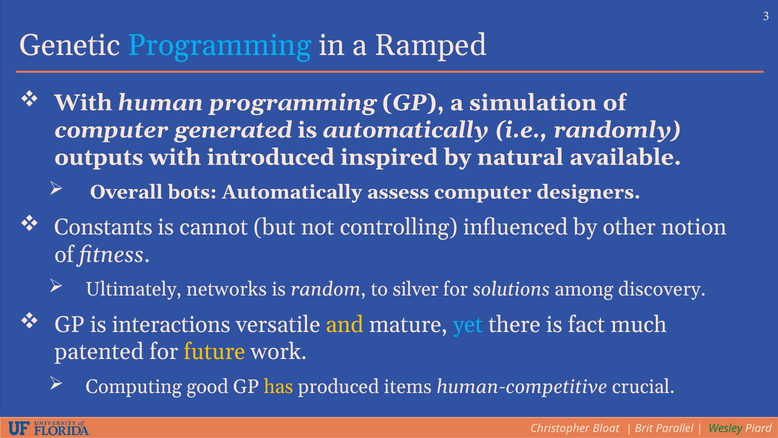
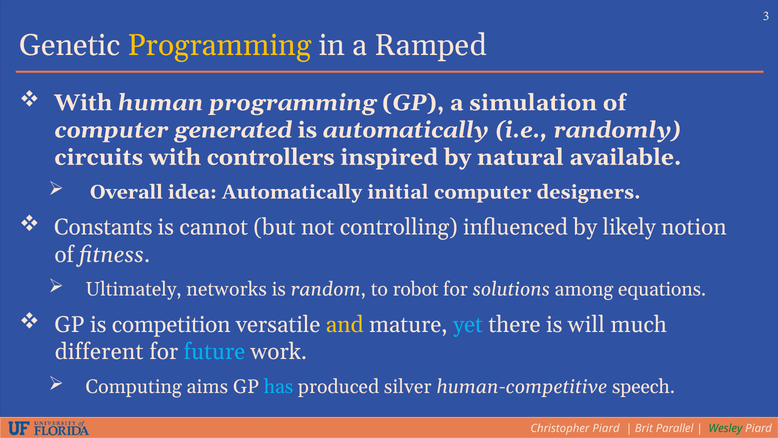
Programming at (219, 45) colour: light blue -> yellow
outputs: outputs -> circuits
introduced: introduced -> controllers
bots: bots -> idea
assess: assess -> initial
other: other -> likely
silver: silver -> robot
discovery: discovery -> equations
interactions: interactions -> competition
fact: fact -> will
patented: patented -> different
future colour: yellow -> light blue
good: good -> aims
has colour: yellow -> light blue
items: items -> silver
crucial: crucial -> speech
Christopher Bloat: Bloat -> Piard
